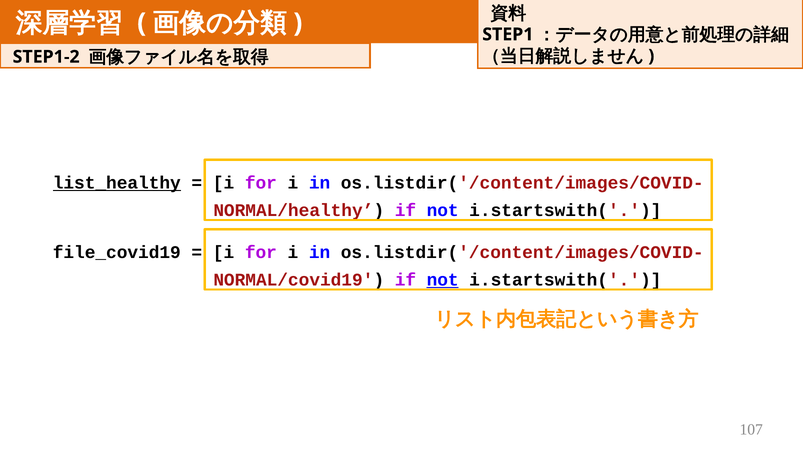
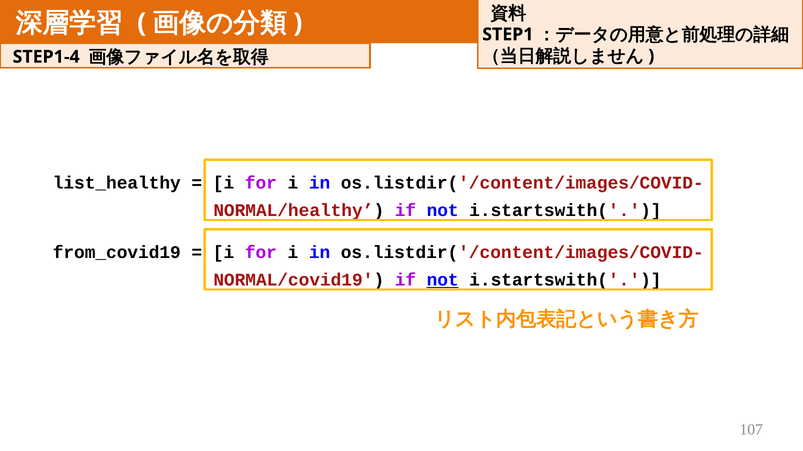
STEP1-2: STEP1-2 -> STEP1-4
list_healthy underline: present -> none
file_covid19: file_covid19 -> from_covid19
